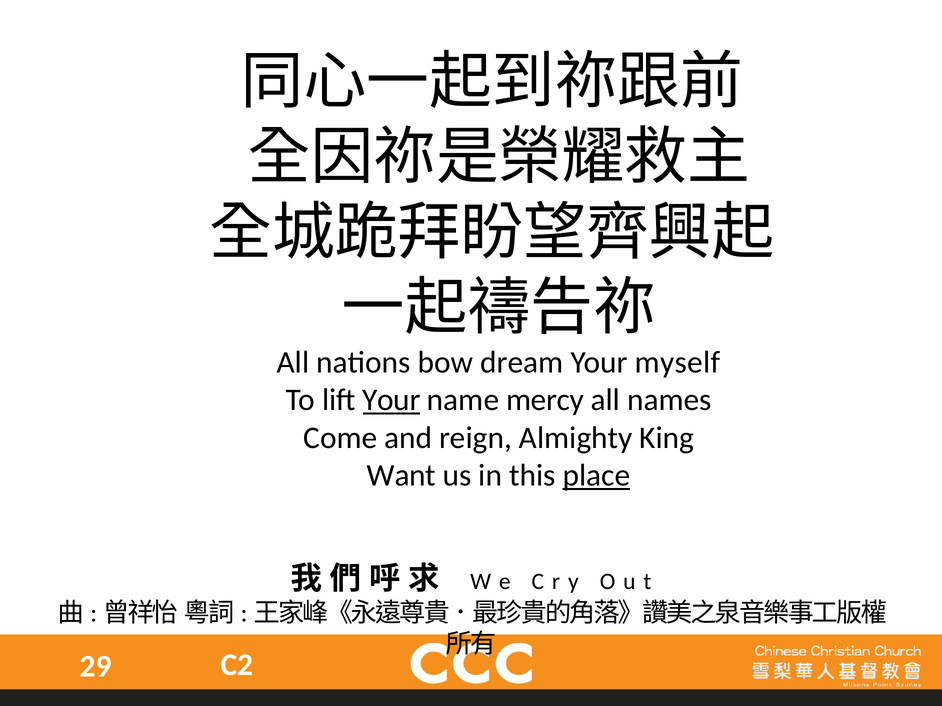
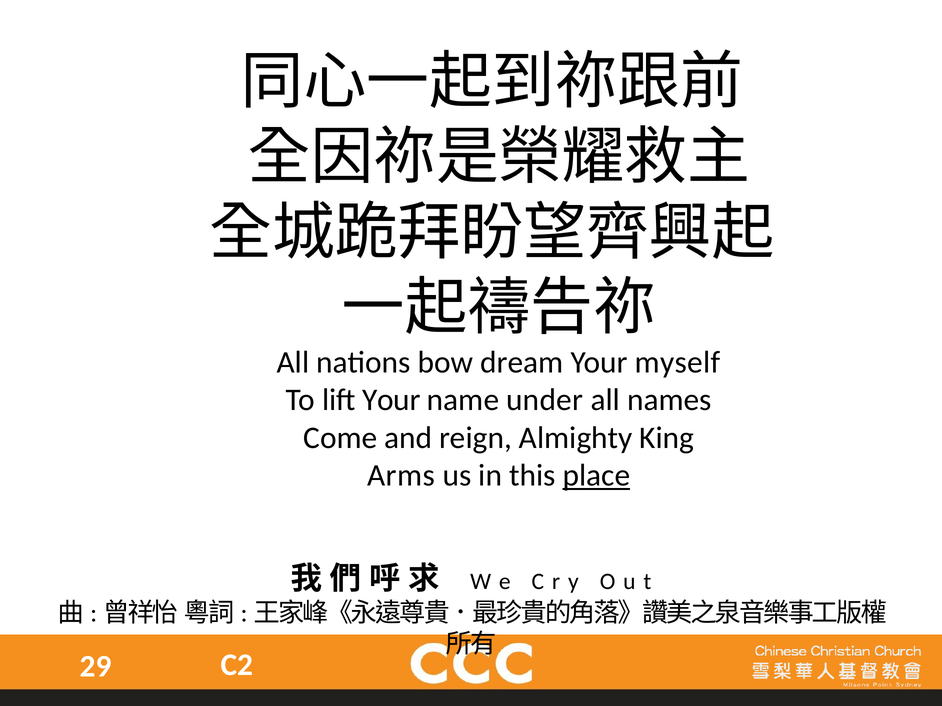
Your at (391, 400) underline: present -> none
mercy: mercy -> under
Want: Want -> Arms
